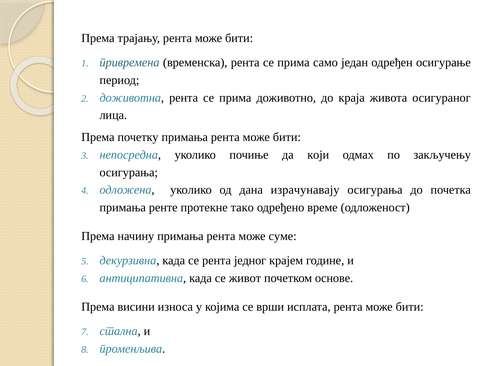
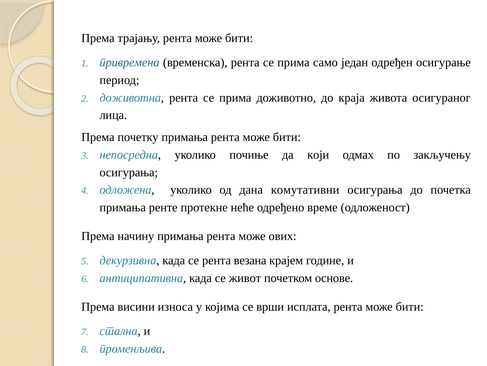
израчунавају: израчунавају -> комутативни
тако: тако -> неће
суме: суме -> ових
једног: једног -> везана
